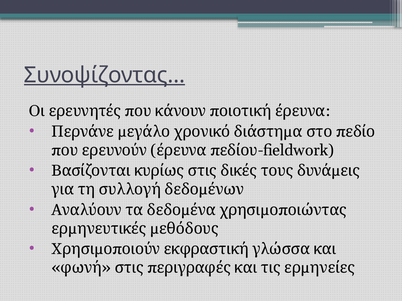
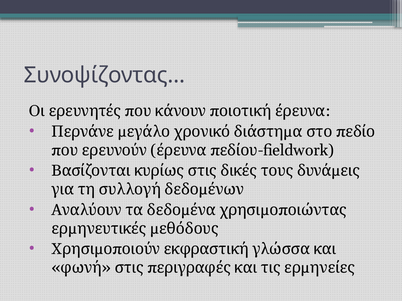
Συνοψίζοντας… underline: present -> none
